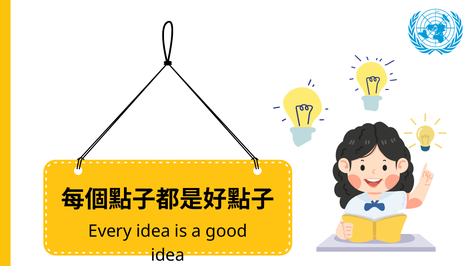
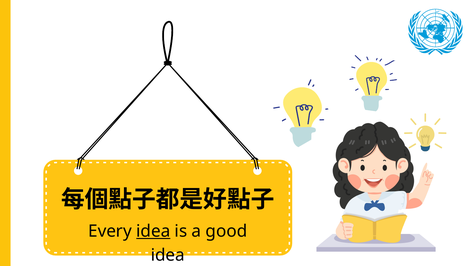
idea at (153, 231) underline: none -> present
